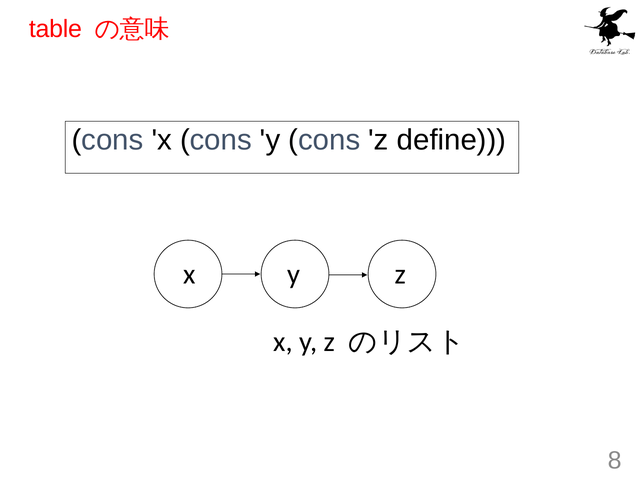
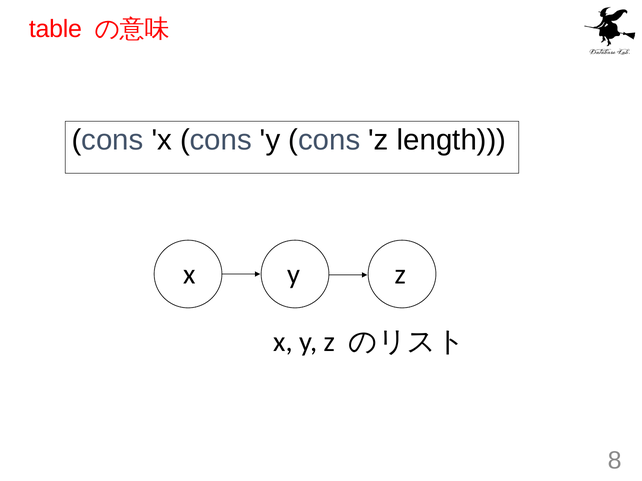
define: define -> length
